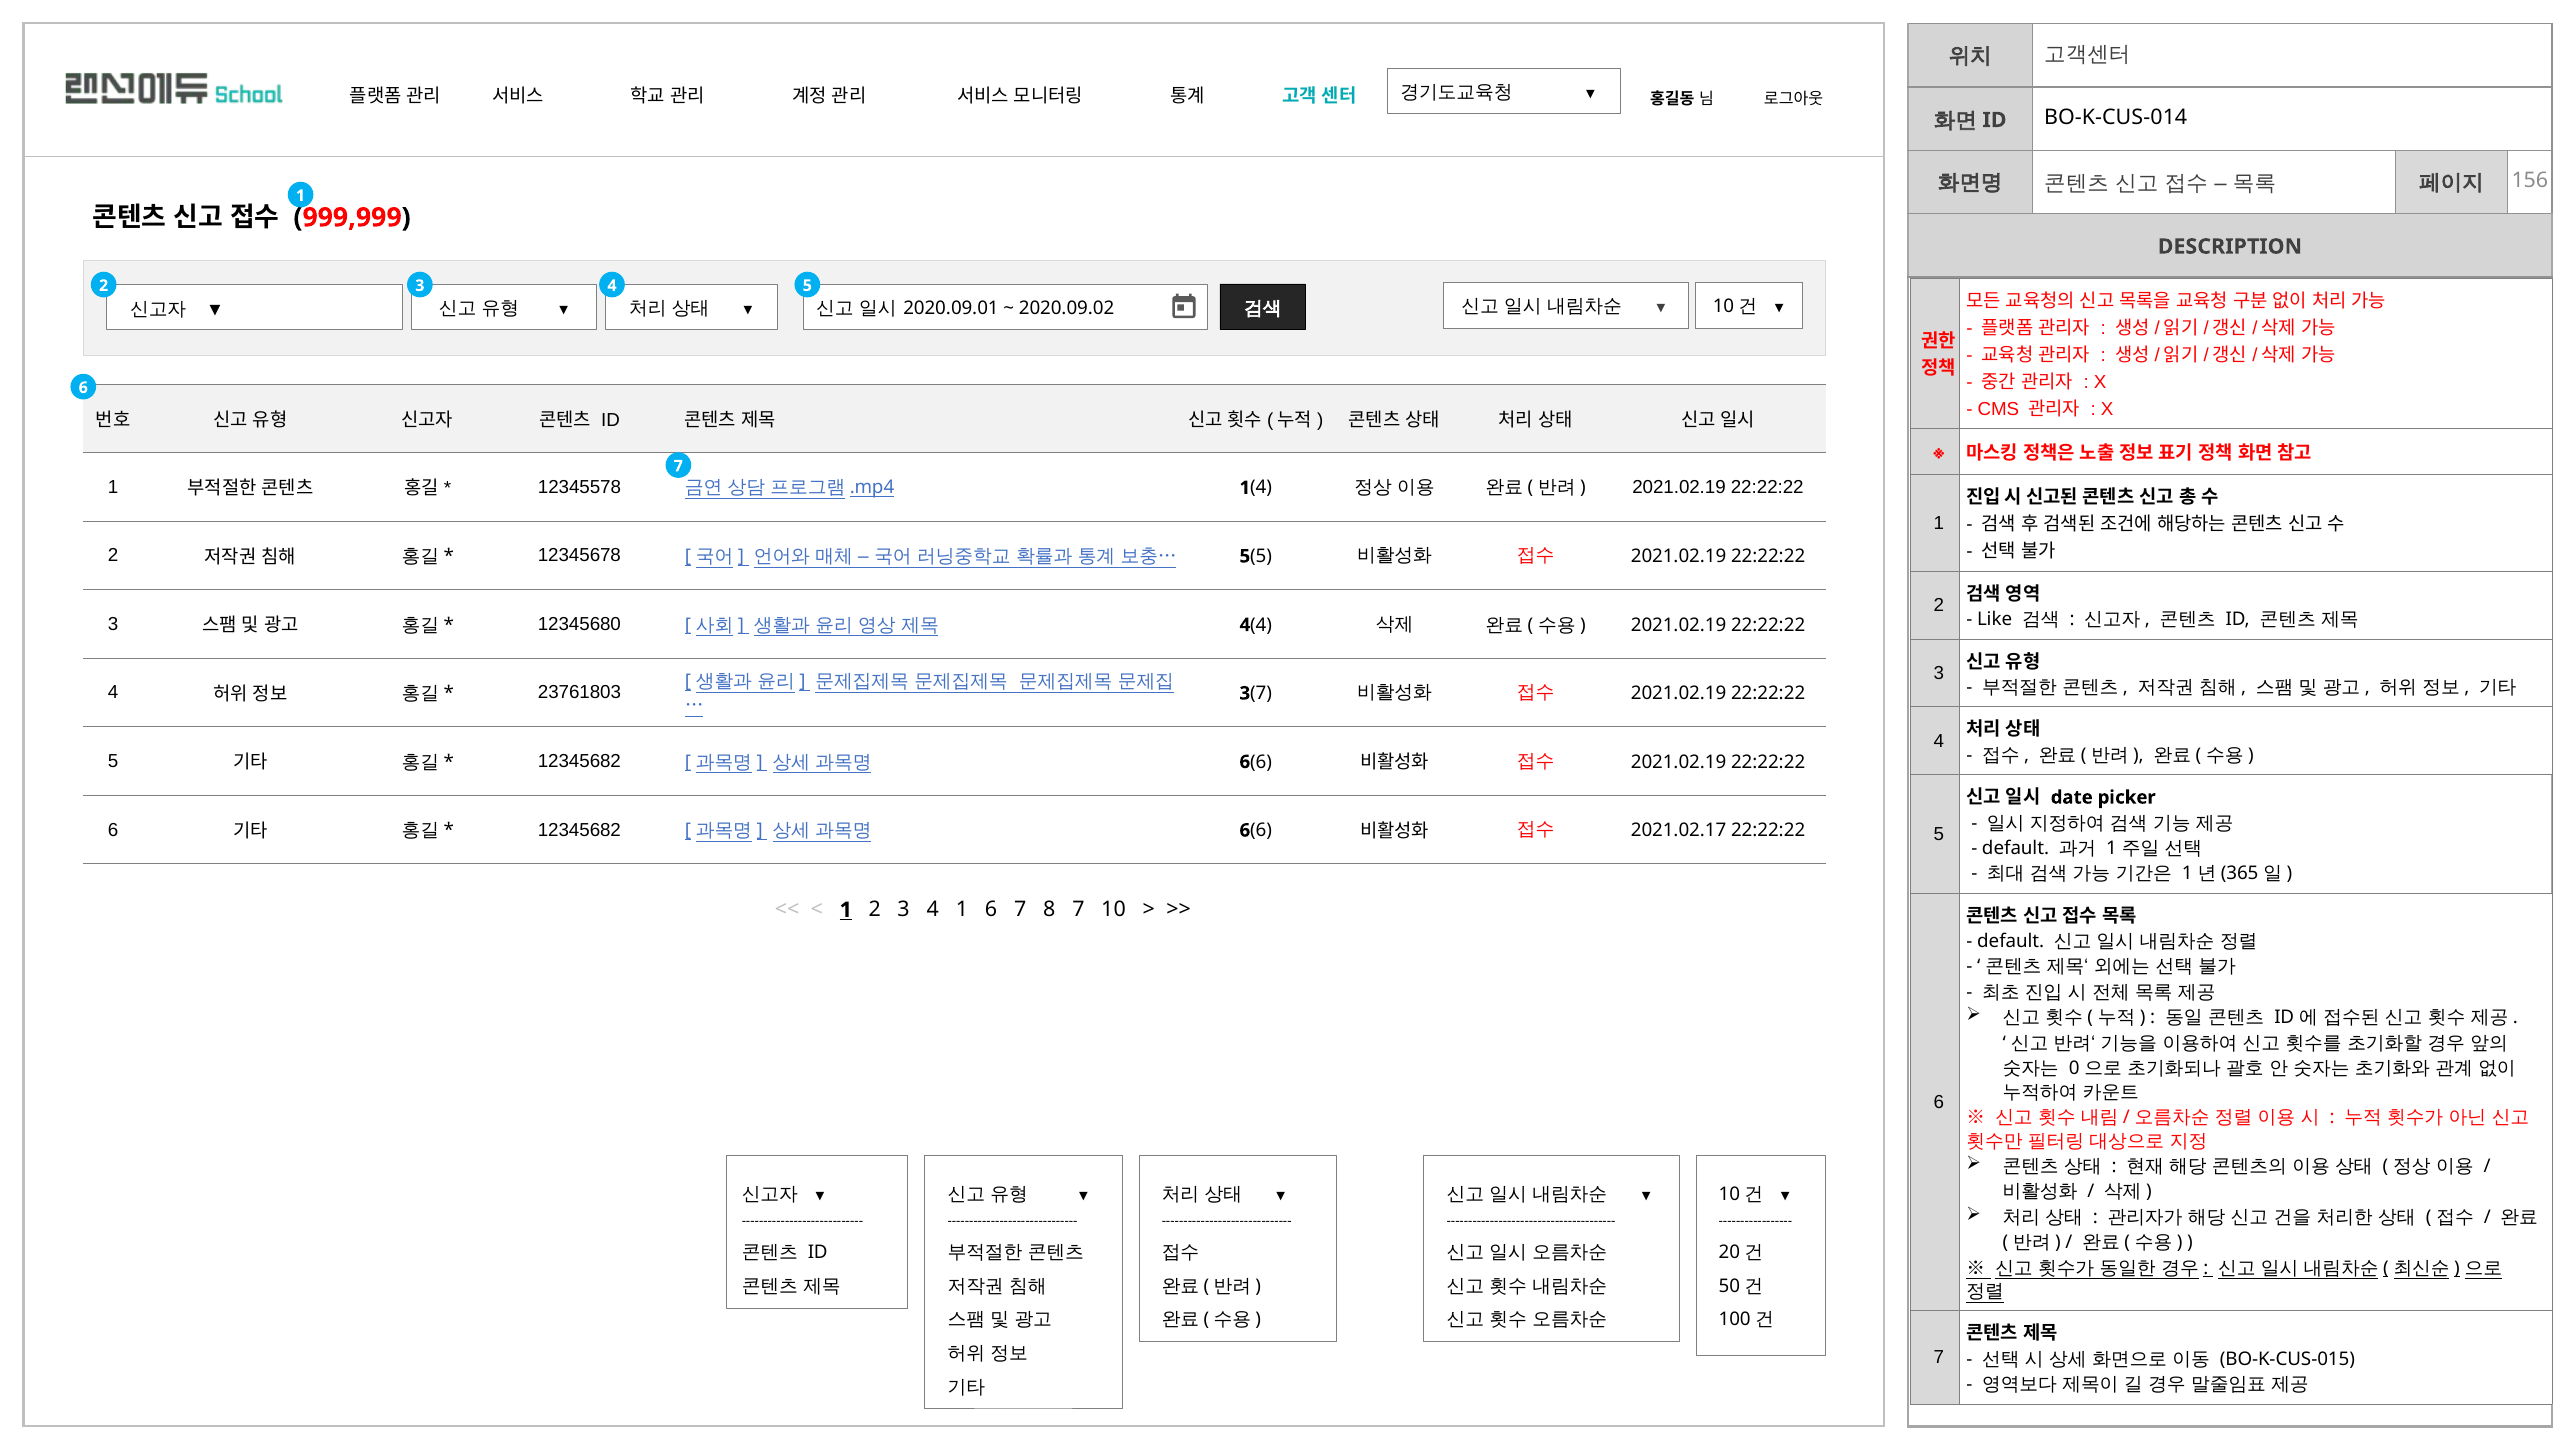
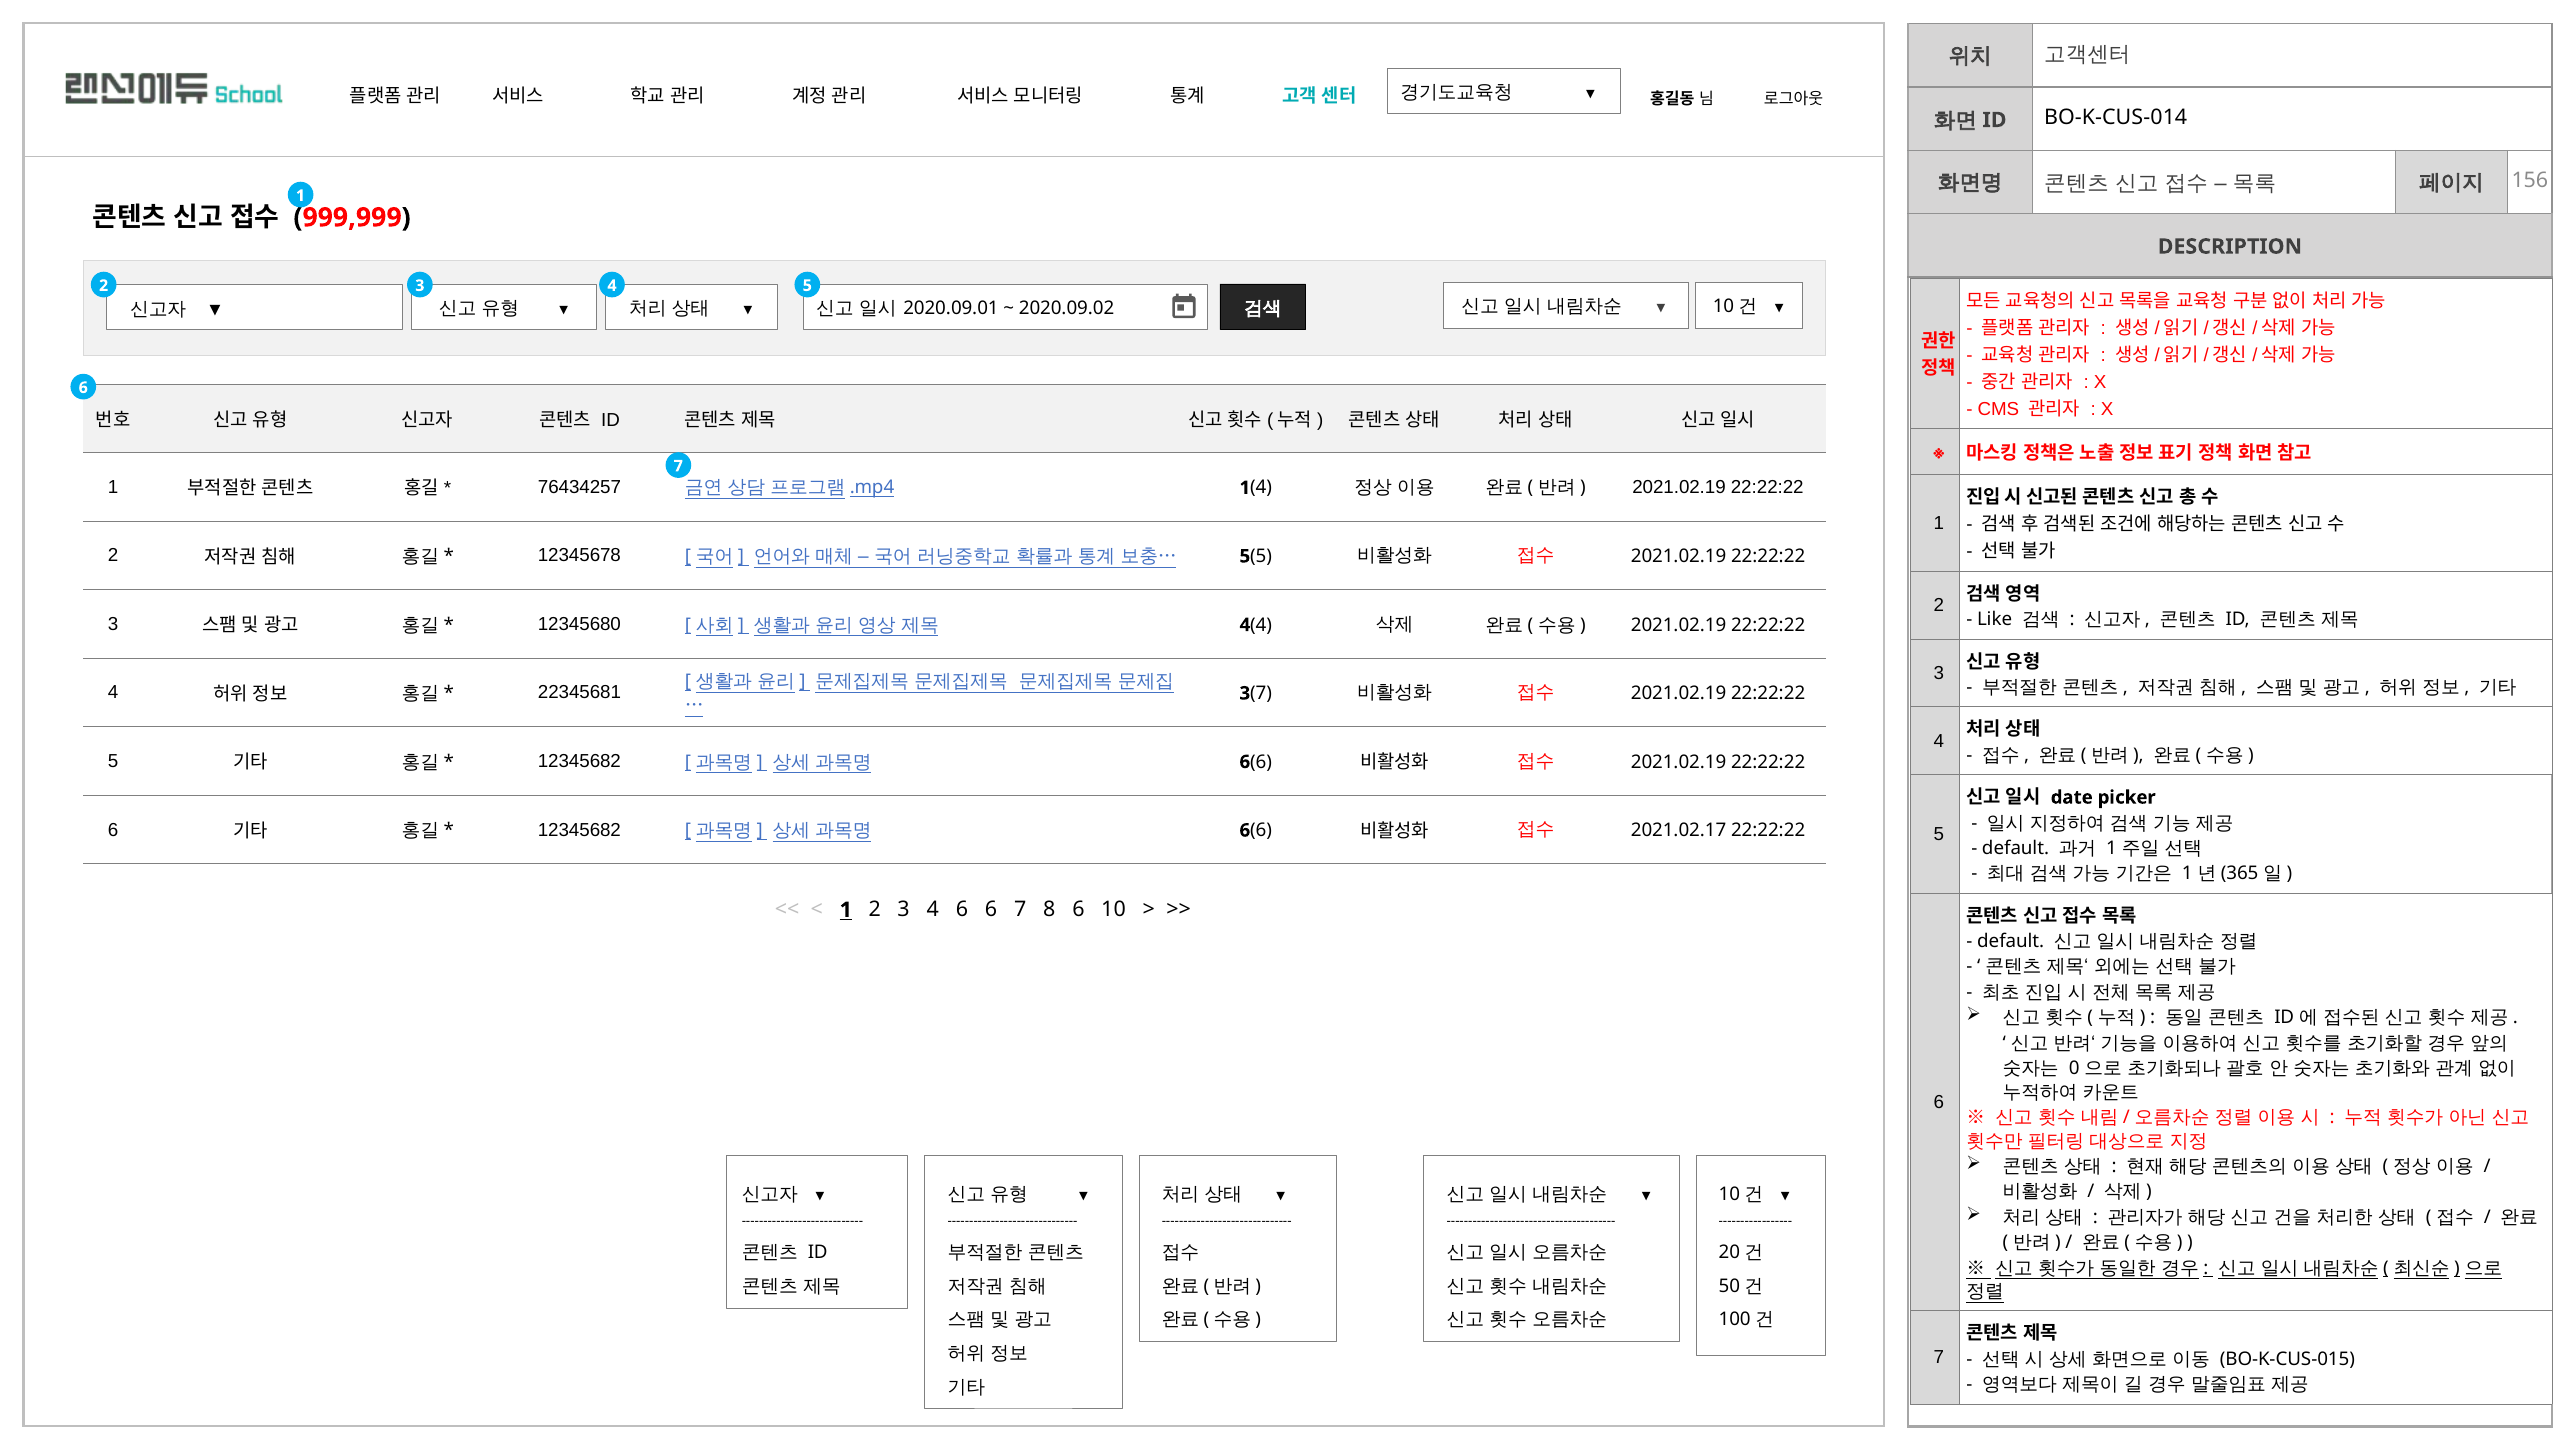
12345578: 12345578 -> 76434257
23761803: 23761803 -> 22345681
4 1: 1 -> 6
8 7: 7 -> 6
